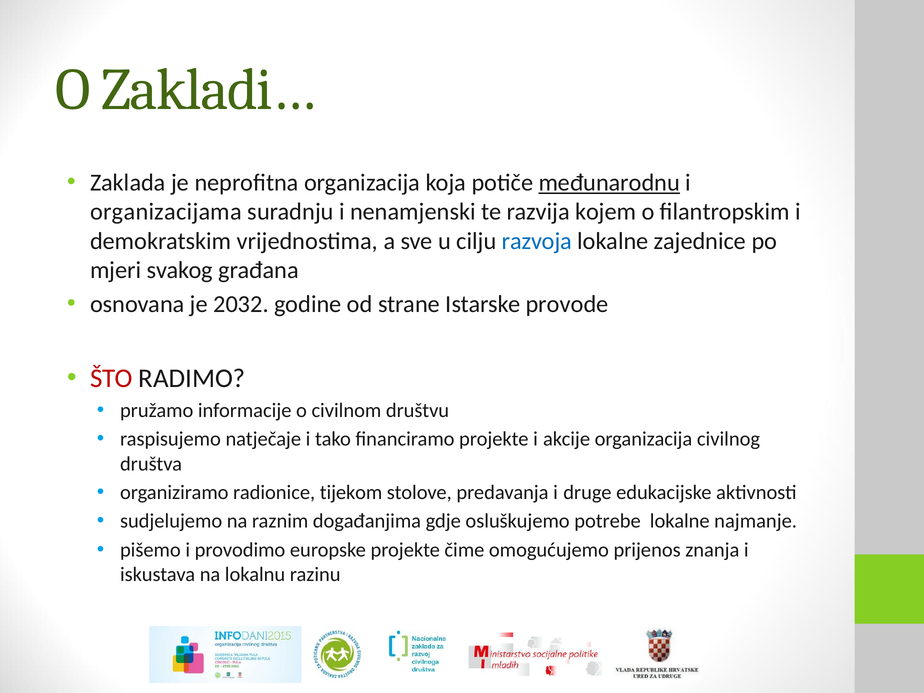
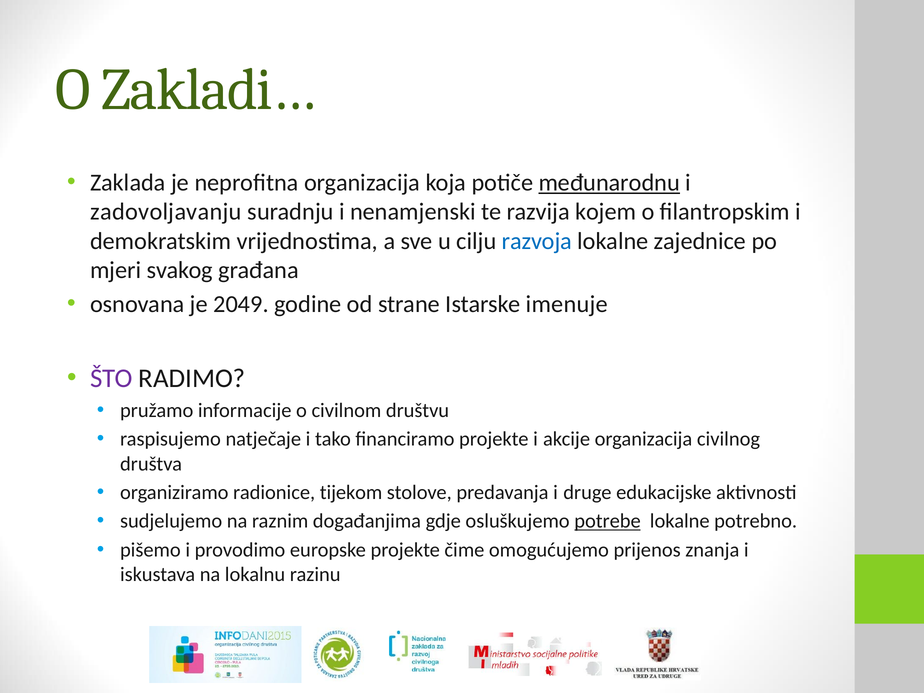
organizacijama: organizacijama -> zadovoljavanju
2032: 2032 -> 2049
provode: provode -> imenuje
ŠTO colour: red -> purple
potrebe underline: none -> present
najmanje: najmanje -> potrebno
